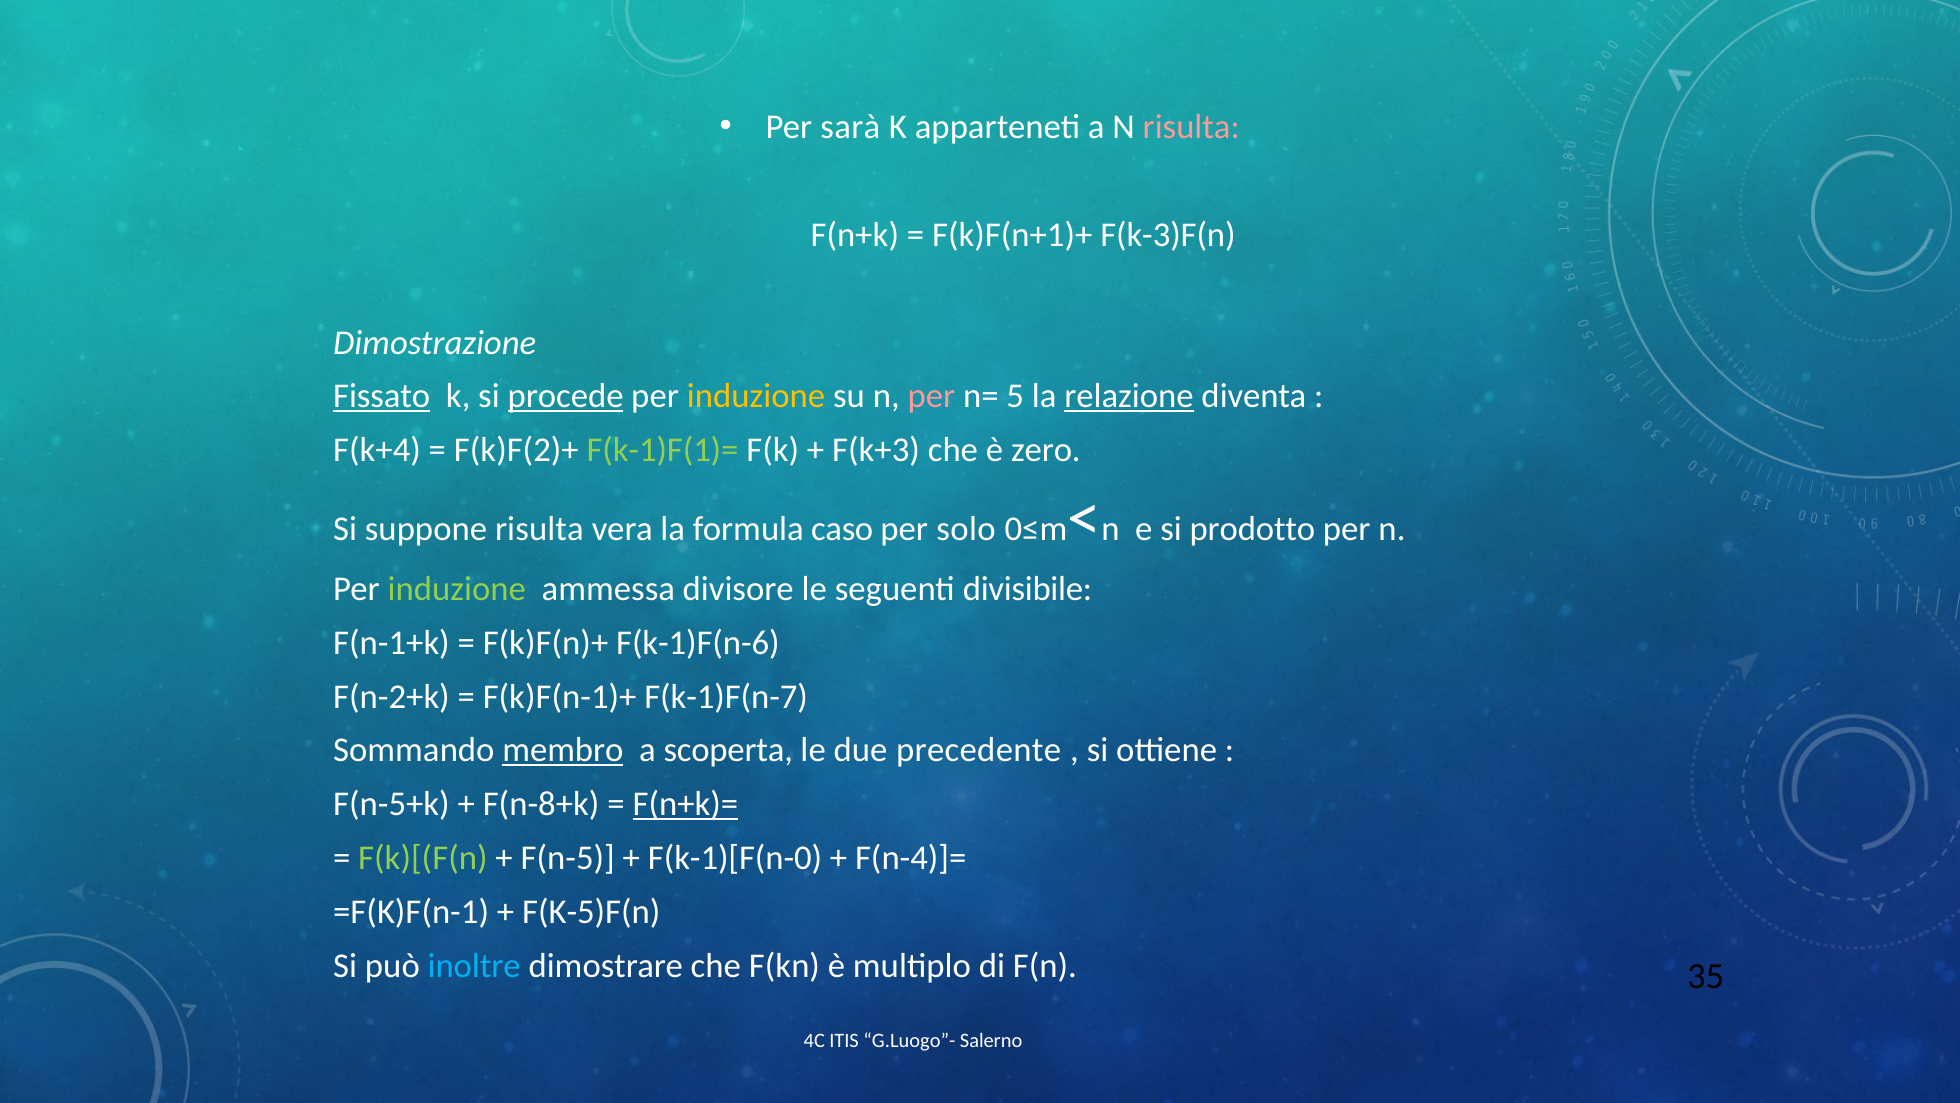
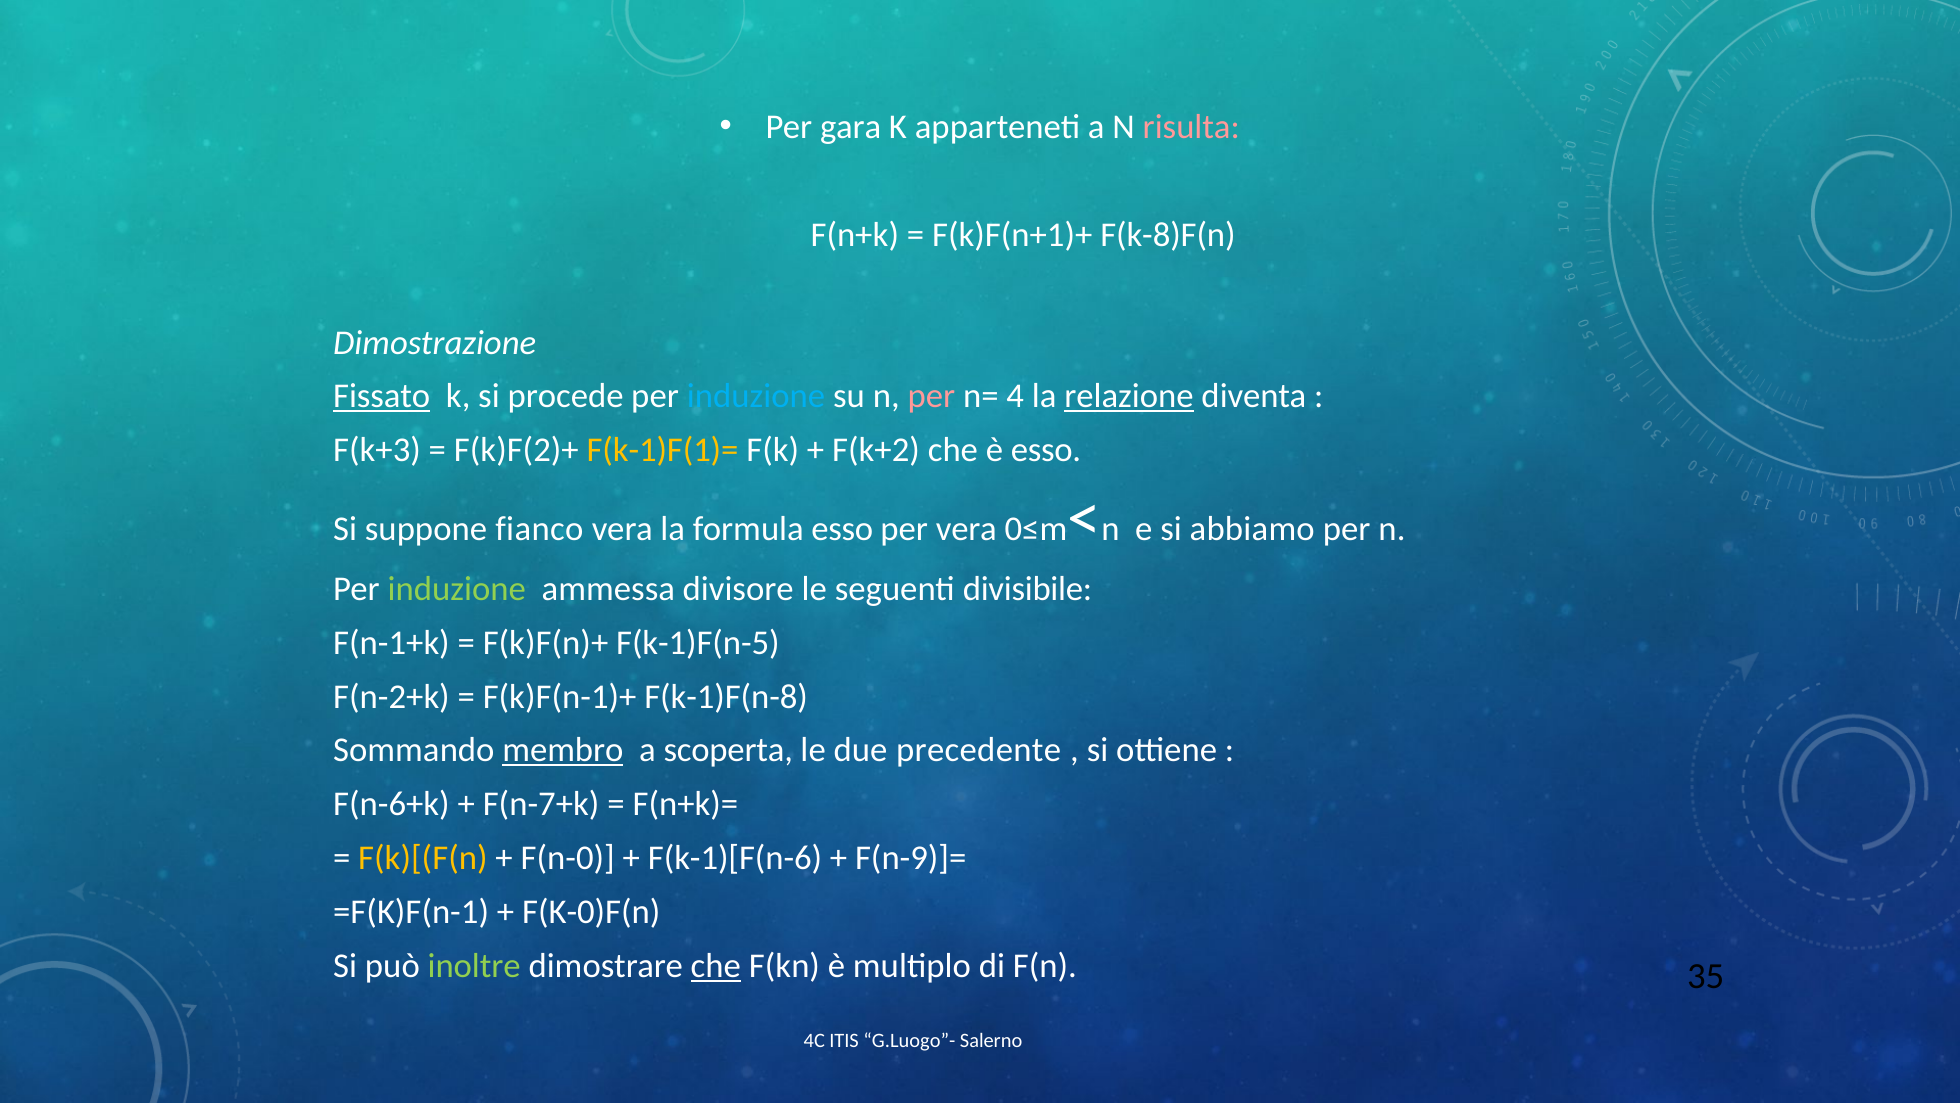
sarà: sarà -> gara
F(k-3)F(n: F(k-3)F(n -> F(k-8)F(n
procede underline: present -> none
induzione at (756, 396) colour: yellow -> light blue
5: 5 -> 4
F(k+4: F(k+4 -> F(k+3
F(k-1)F(1)= colour: light green -> yellow
F(k+3: F(k+3 -> F(k+2
è zero: zero -> esso
suppone risulta: risulta -> fianco
formula caso: caso -> esso
per solo: solo -> vera
prodotto: prodotto -> abbiamo
F(k-1)F(n-6: F(k-1)F(n-6 -> F(k-1)F(n-5
F(k-1)F(n-7: F(k-1)F(n-7 -> F(k-1)F(n-8
F(n-5+k: F(n-5+k -> F(n-6+k
F(n-8+k: F(n-8+k -> F(n-7+k
F(n+k)= underline: present -> none
F(k)[(F(n colour: light green -> yellow
F(n-5: F(n-5 -> F(n-0
F(k-1)[F(n-0: F(k-1)[F(n-0 -> F(k-1)[F(n-6
F(n-4)]=: F(n-4)]= -> F(n-9)]=
F(K-5)F(n: F(K-5)F(n -> F(K-0)F(n
inoltre colour: light blue -> light green
che at (716, 965) underline: none -> present
